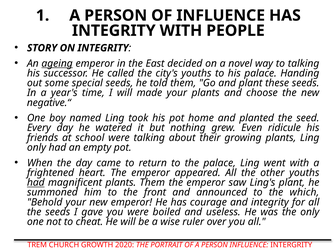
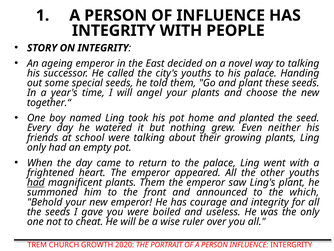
ageing underline: present -> none
made: made -> angel
negative.“: negative.“ -> together.“
ridicule: ridicule -> neither
